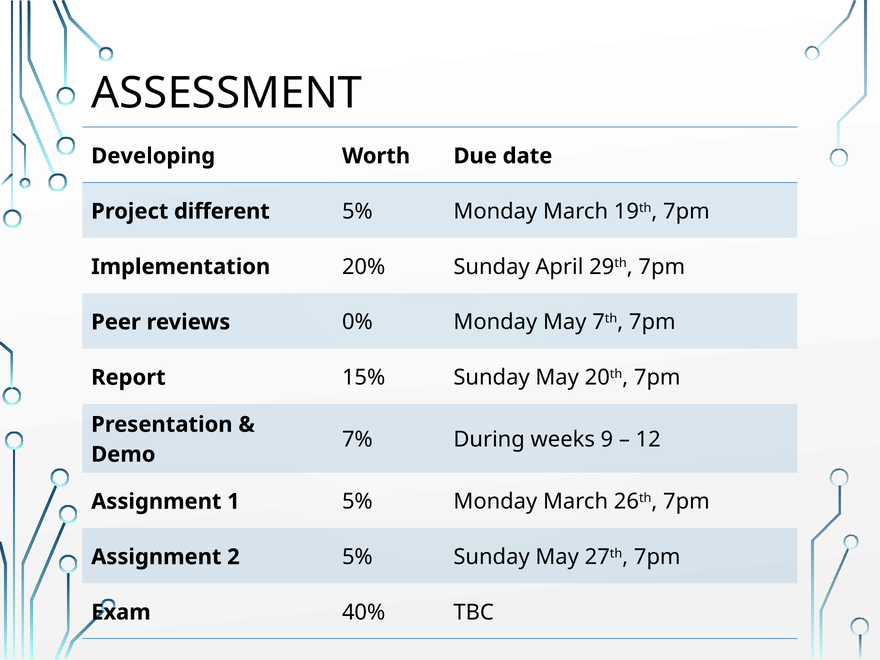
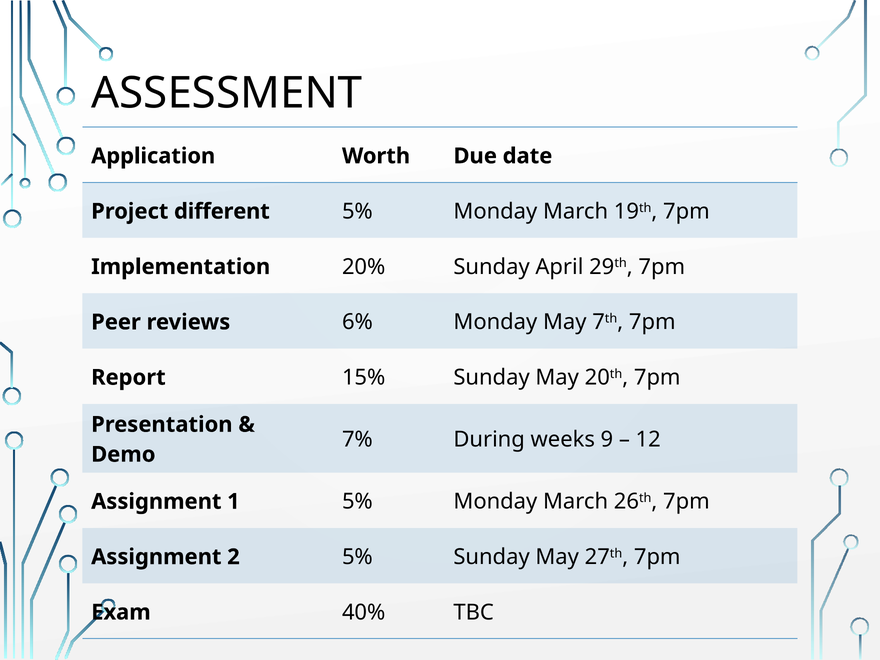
Developing: Developing -> Application
0%: 0% -> 6%
